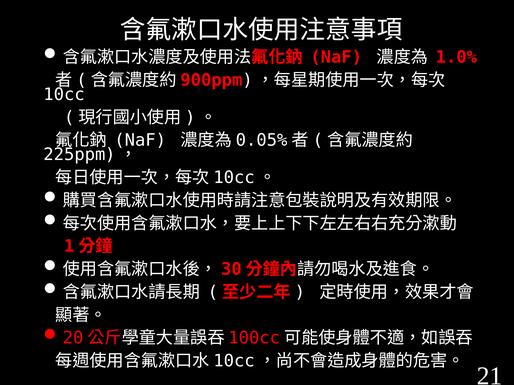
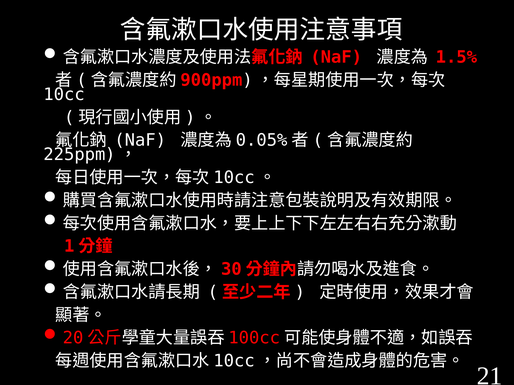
1.0%: 1.0% -> 1.5%
